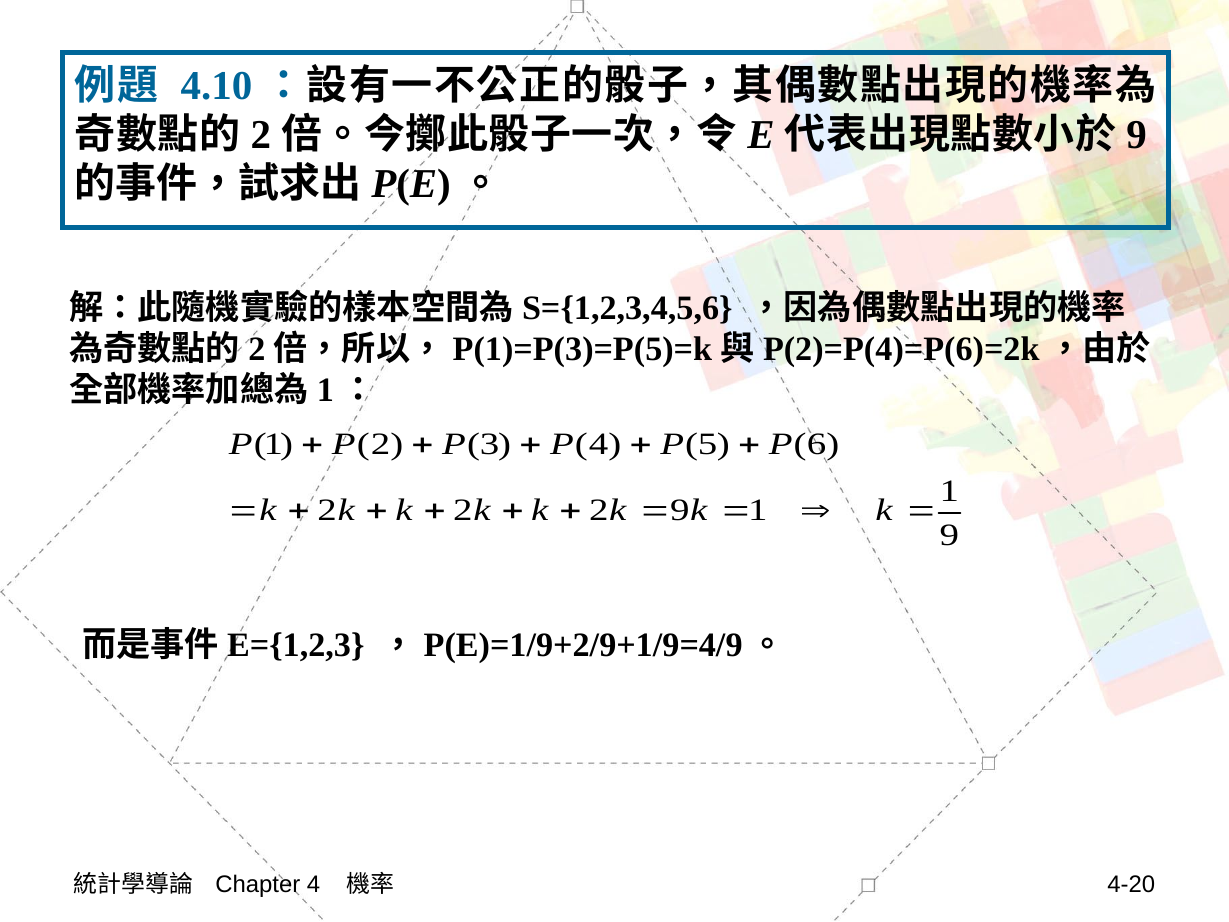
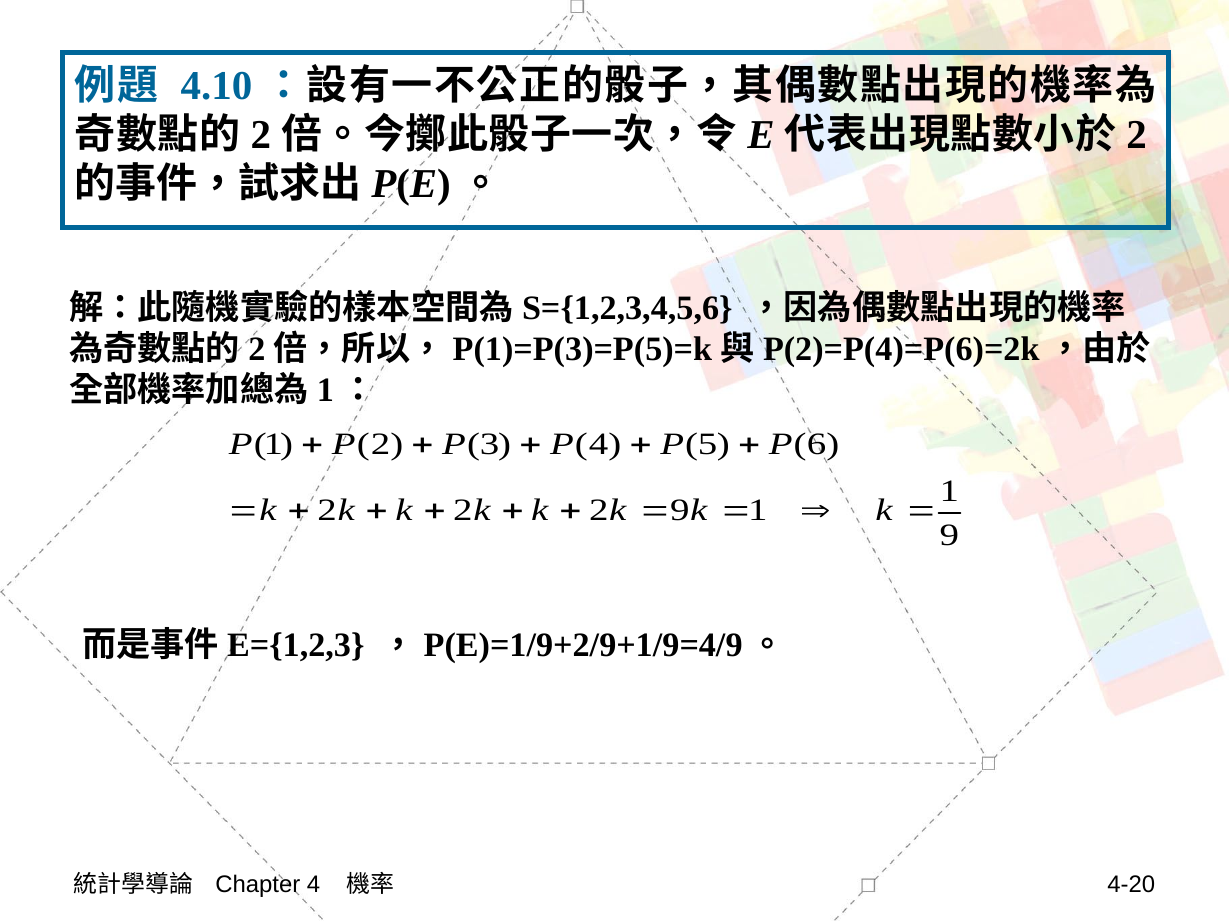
9 at (1137, 135): 9 -> 2
